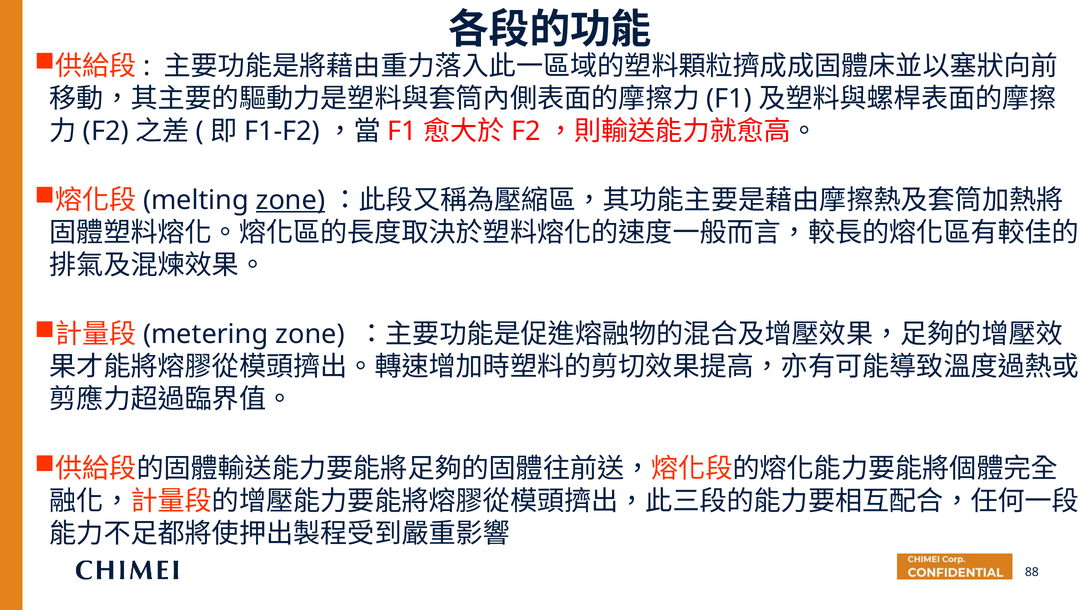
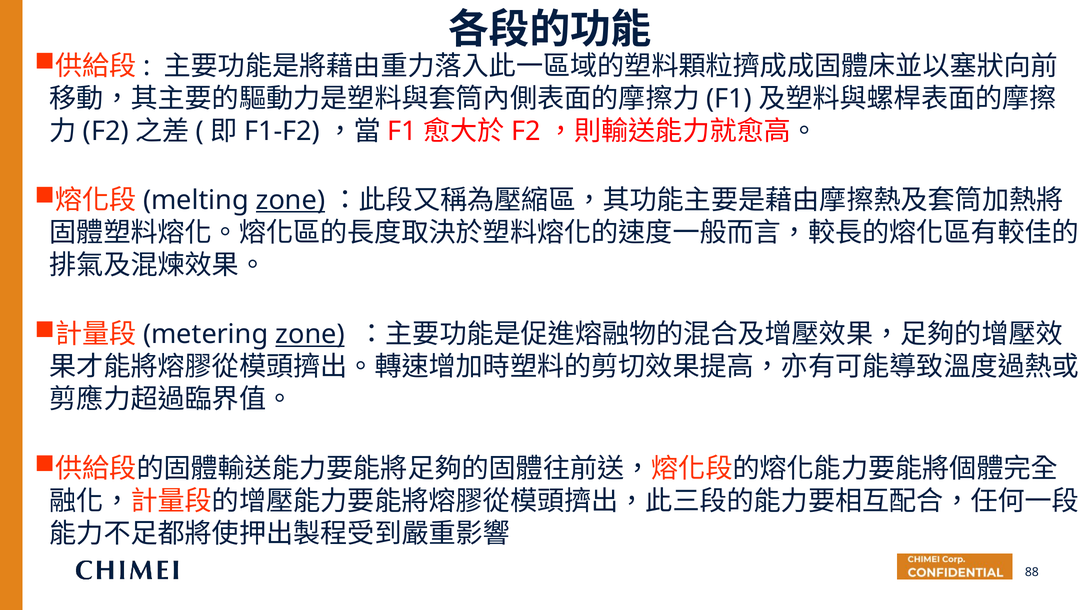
zone at (310, 335) underline: none -> present
